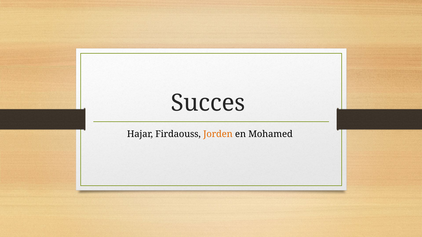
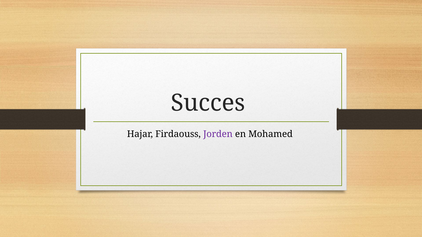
Jorden colour: orange -> purple
